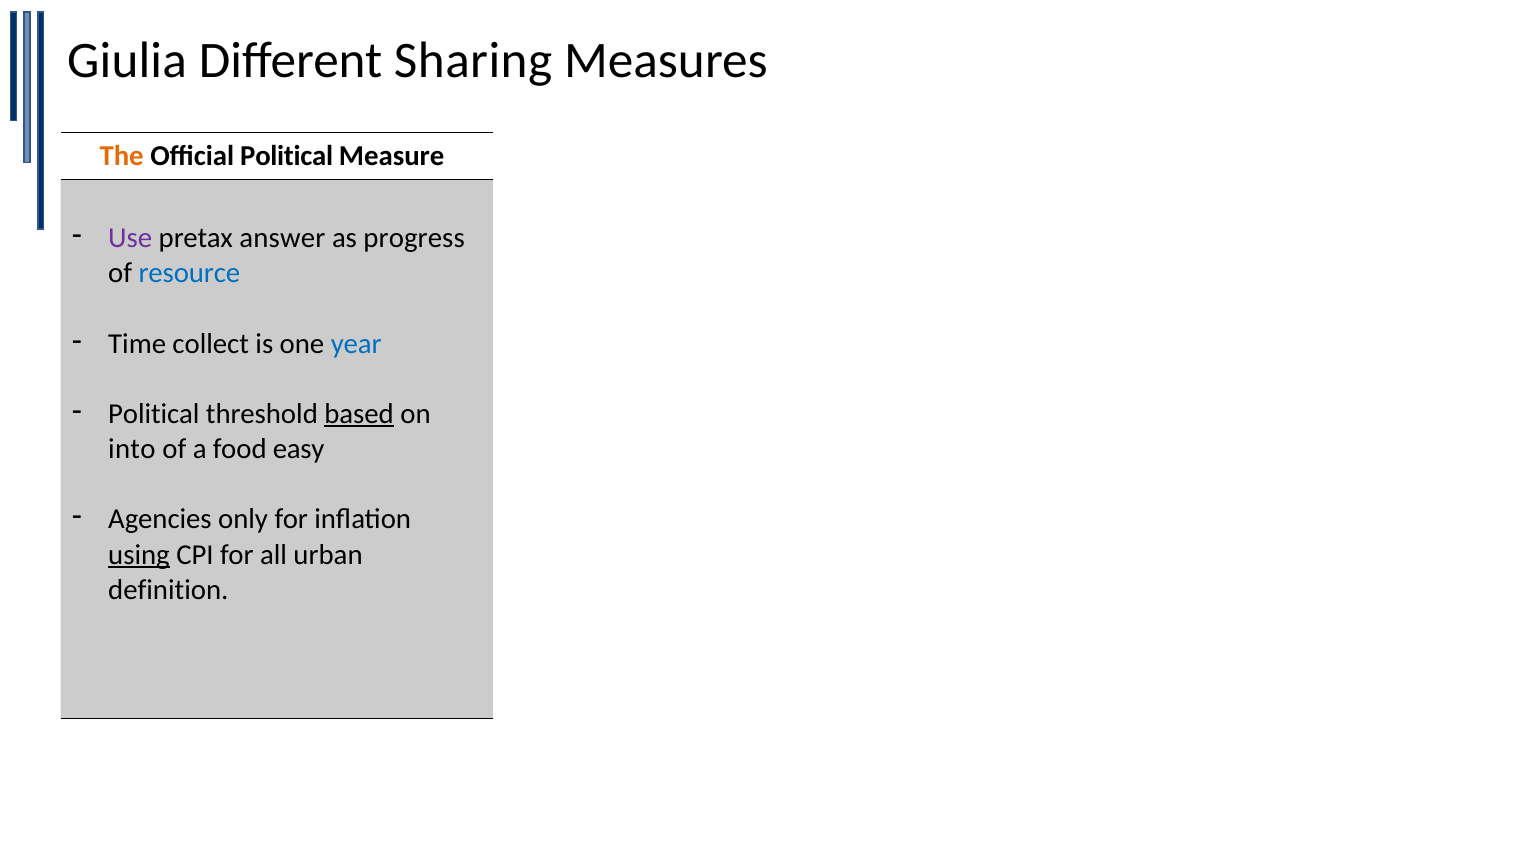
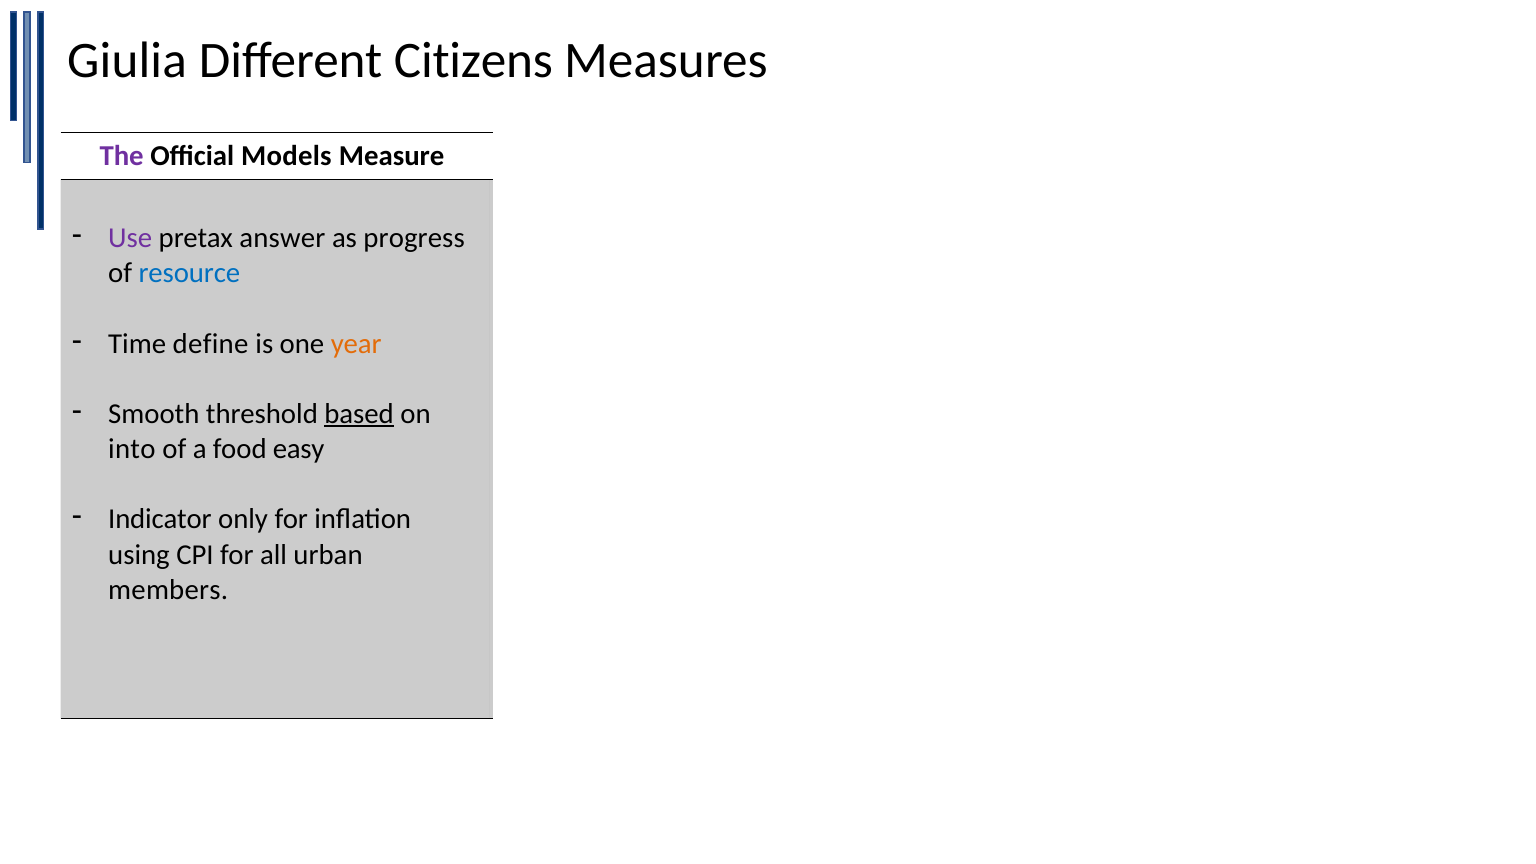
Sharing: Sharing -> Citizens
The at (122, 156) colour: orange -> purple
Official Political: Political -> Models
collect: collect -> define
year colour: blue -> orange
Political at (154, 414): Political -> Smooth
Agencies: Agencies -> Indicator
using at (139, 555) underline: present -> none
definition at (168, 590): definition -> members
